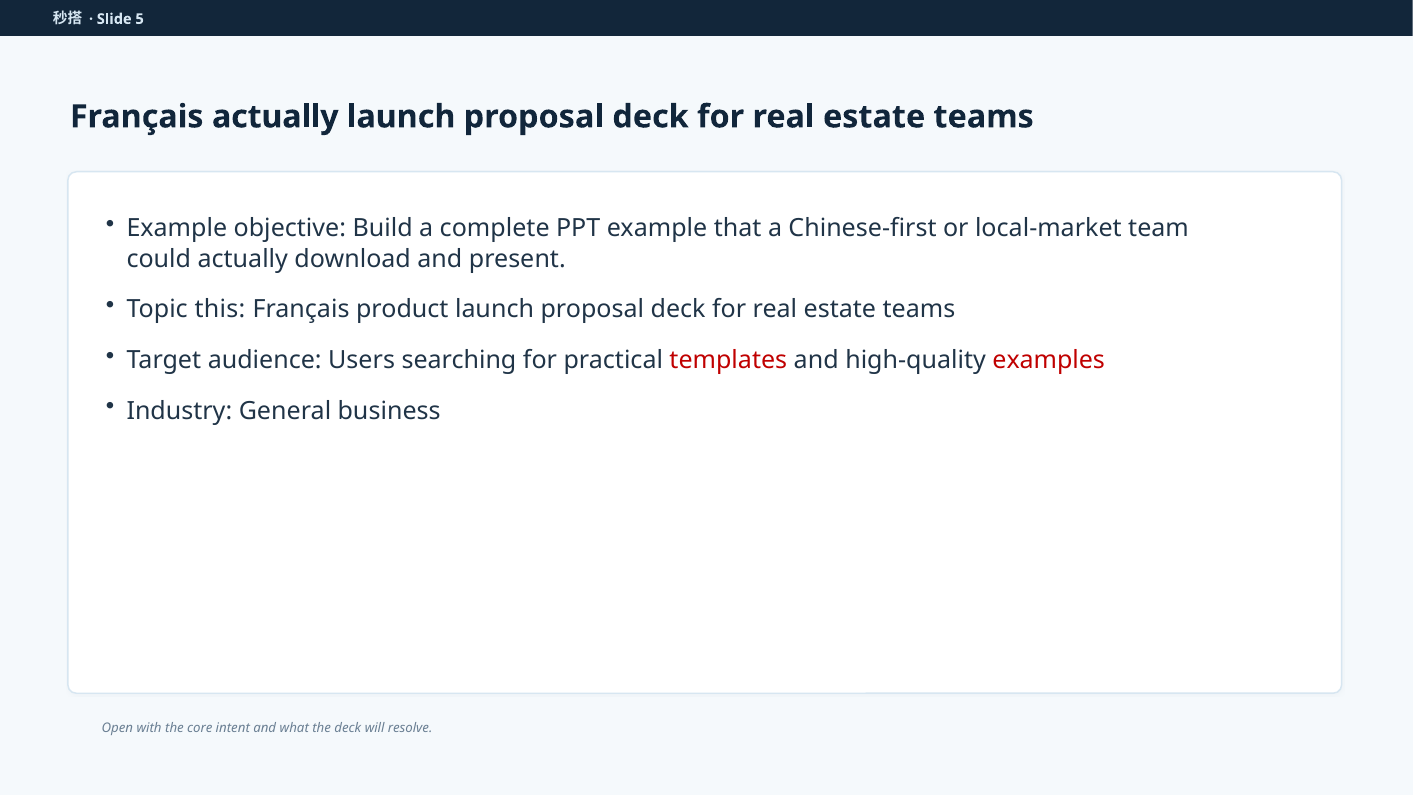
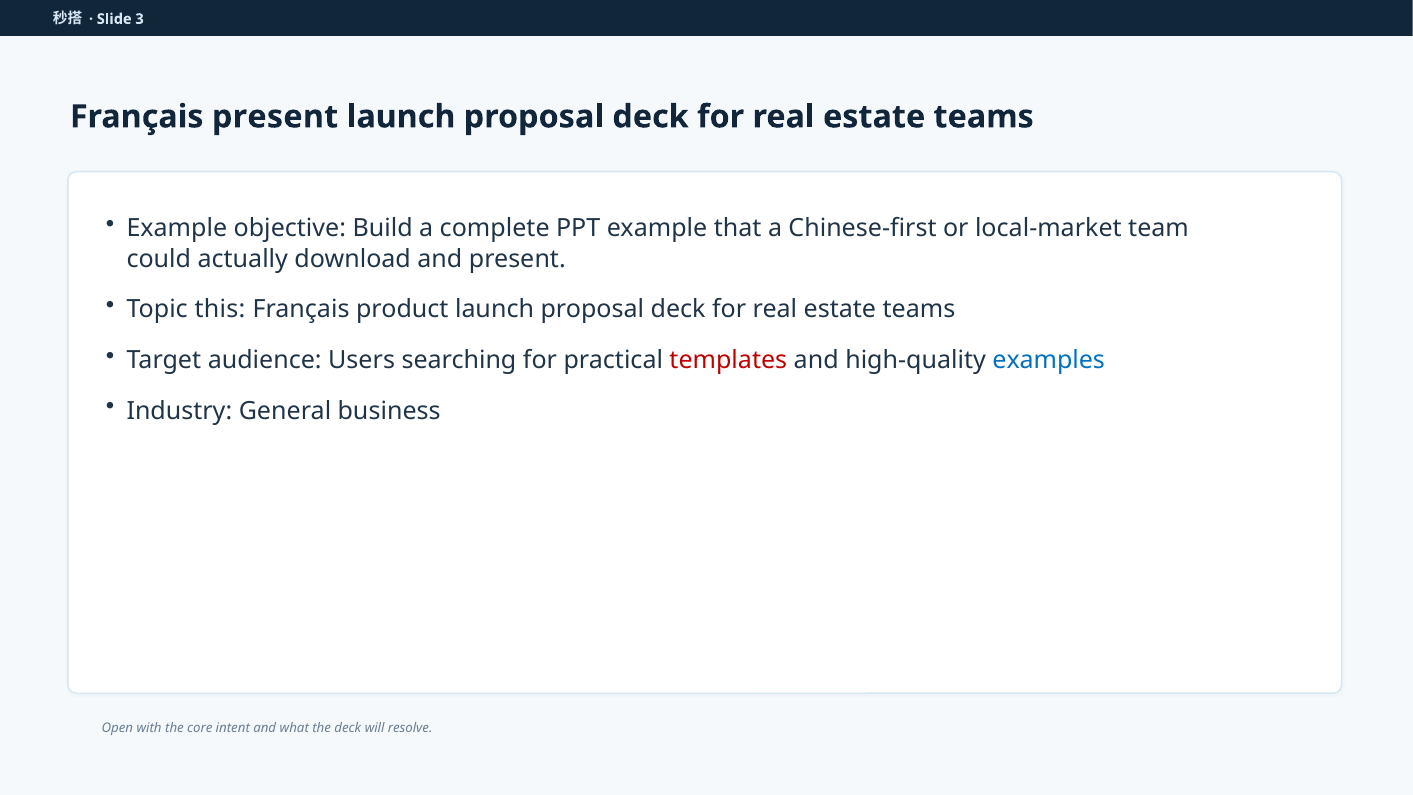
5: 5 -> 3
Français actually: actually -> present
examples colour: red -> blue
